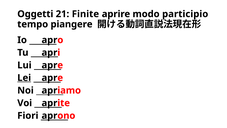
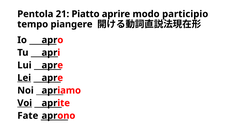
Oggetti: Oggetti -> Pentola
Finite: Finite -> Piatto
Voi underline: none -> present
Fiori: Fiori -> Fate
